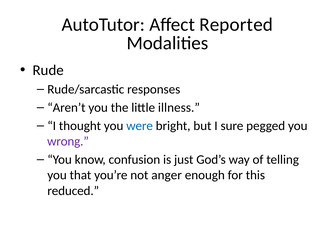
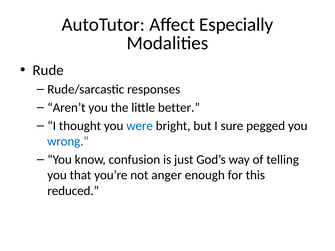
Reported: Reported -> Especially
illness: illness -> better
wrong colour: purple -> blue
